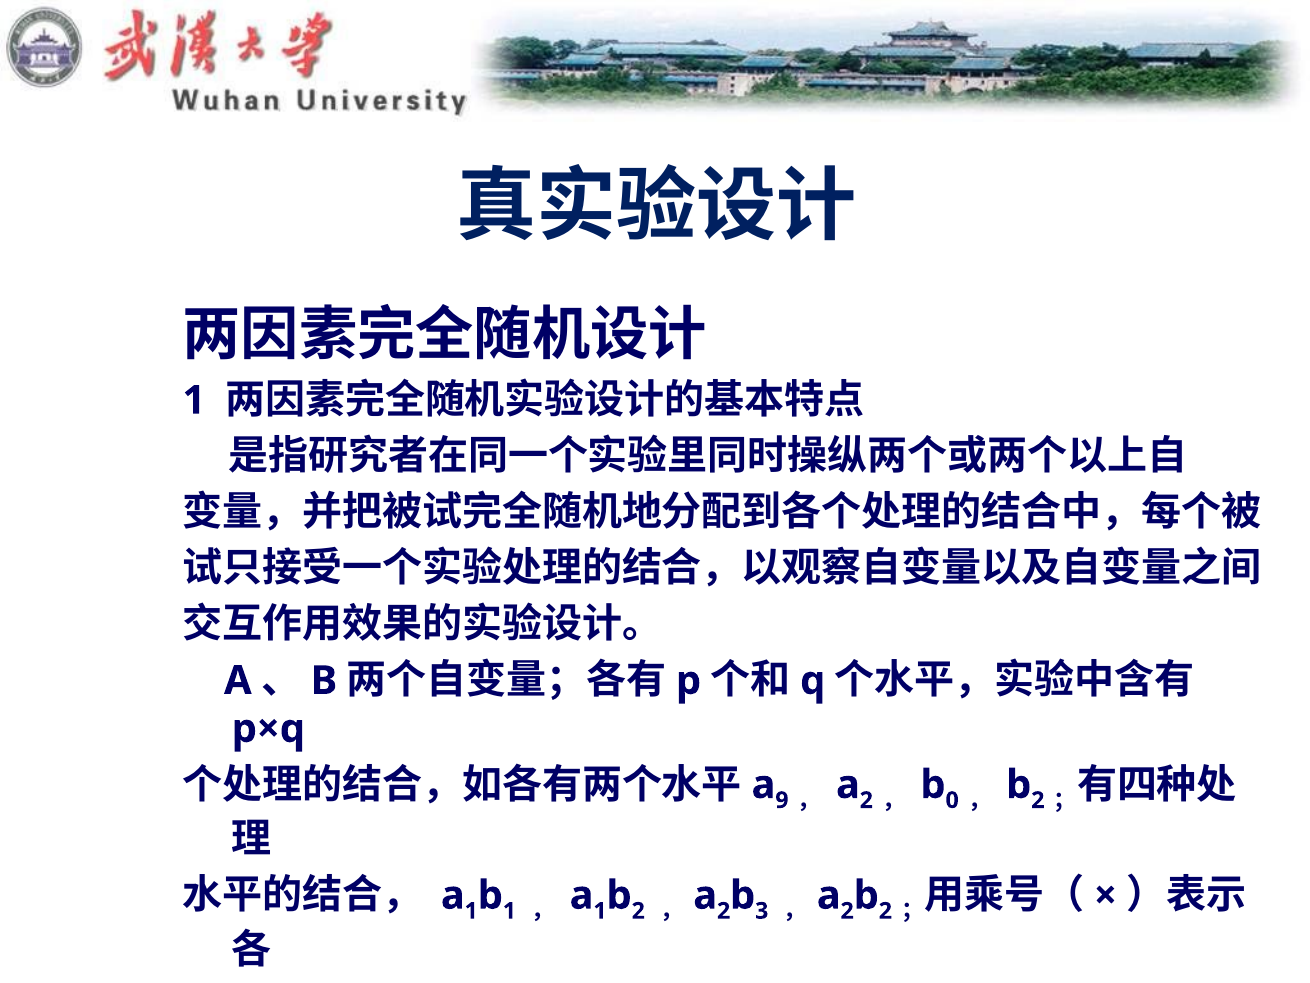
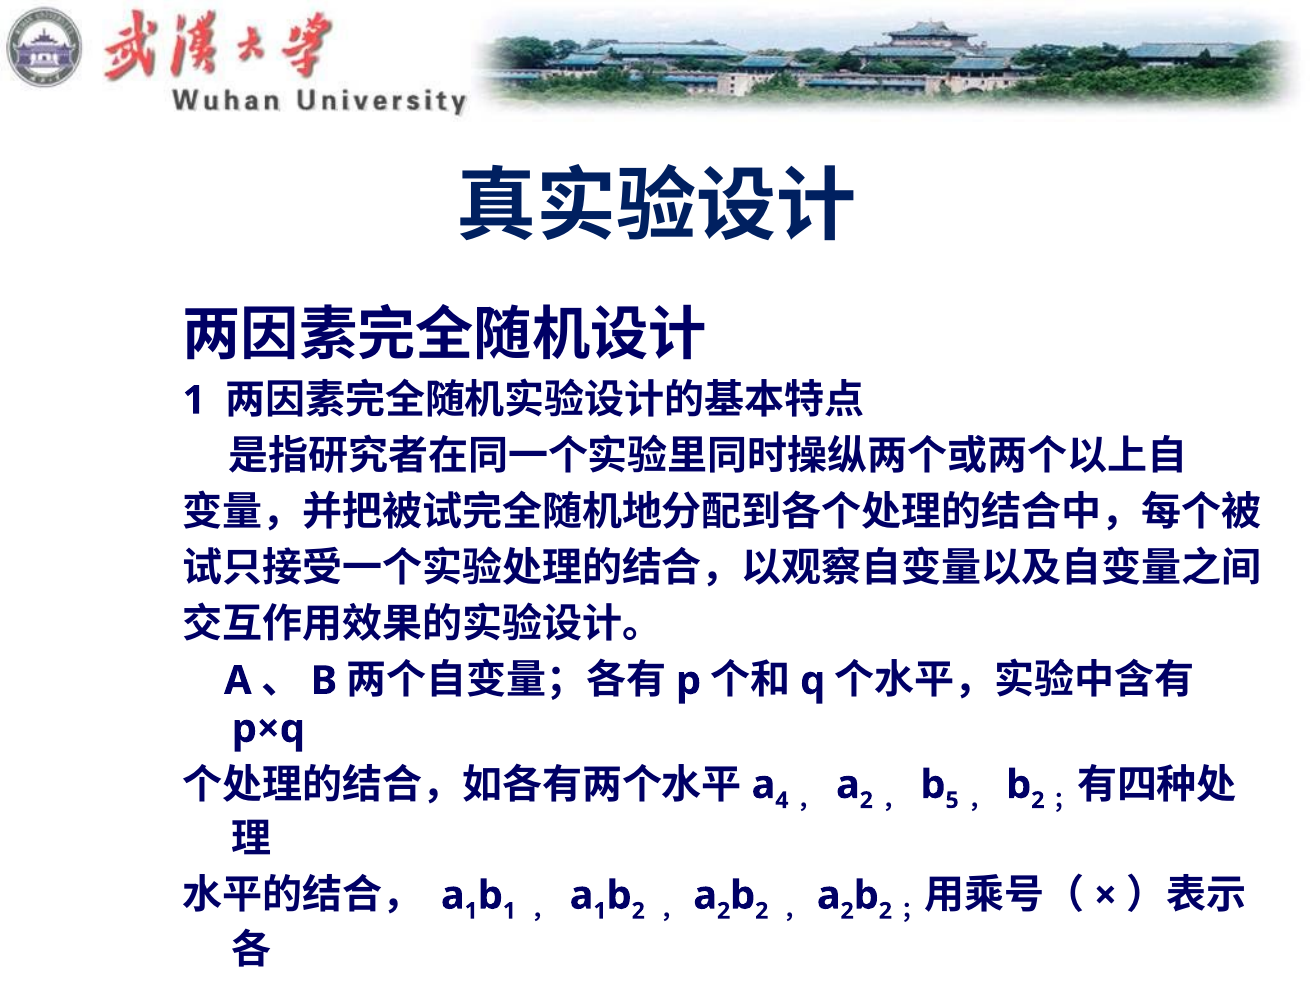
9: 9 -> 4
0: 0 -> 5
3 at (762, 911): 3 -> 2
